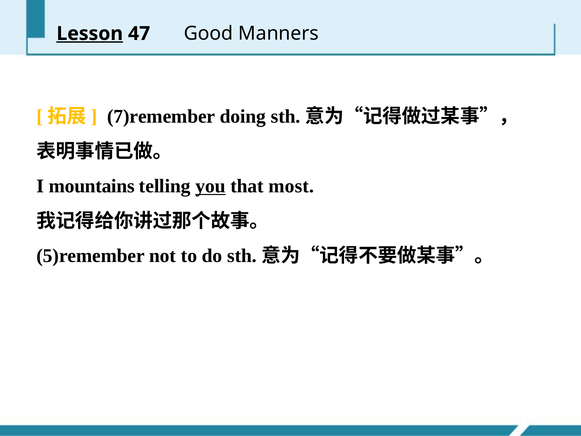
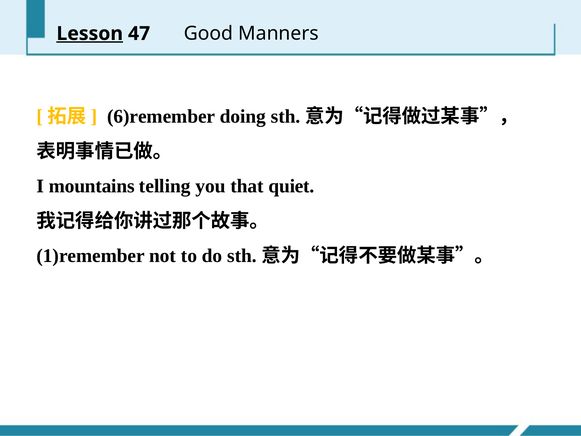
7)remember: 7)remember -> 6)remember
you underline: present -> none
most: most -> quiet
5)remember: 5)remember -> 1)remember
